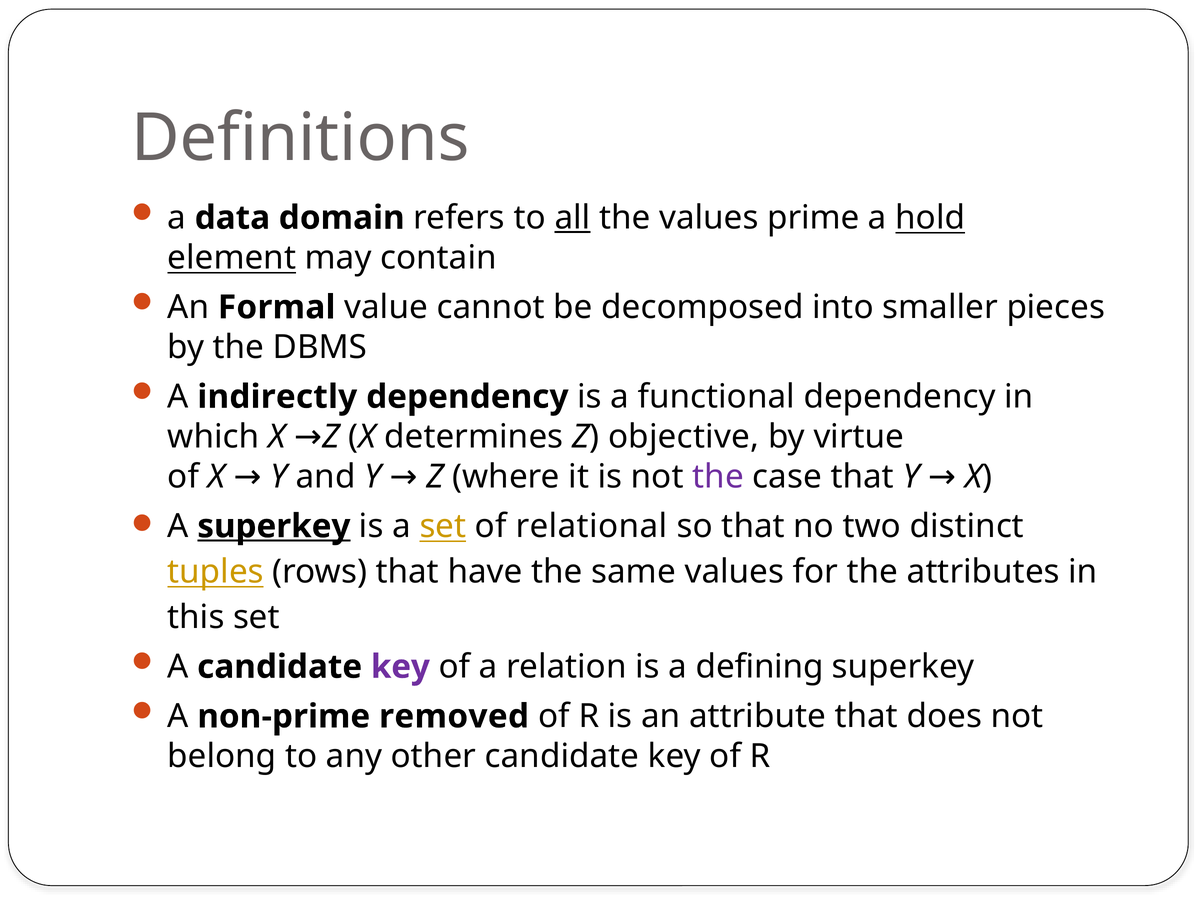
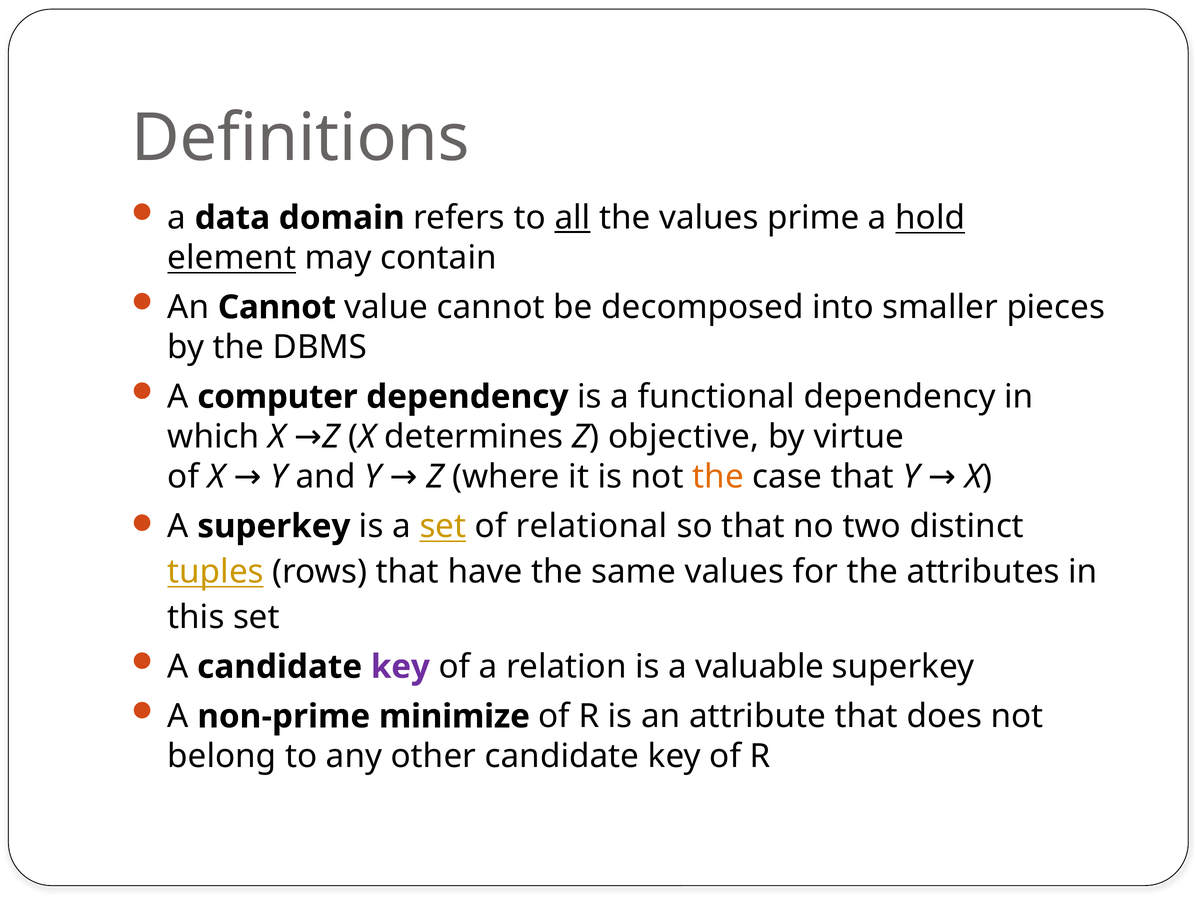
An Formal: Formal -> Cannot
indirectly: indirectly -> computer
the at (718, 477) colour: purple -> orange
superkey at (274, 526) underline: present -> none
defining: defining -> valuable
removed: removed -> minimize
